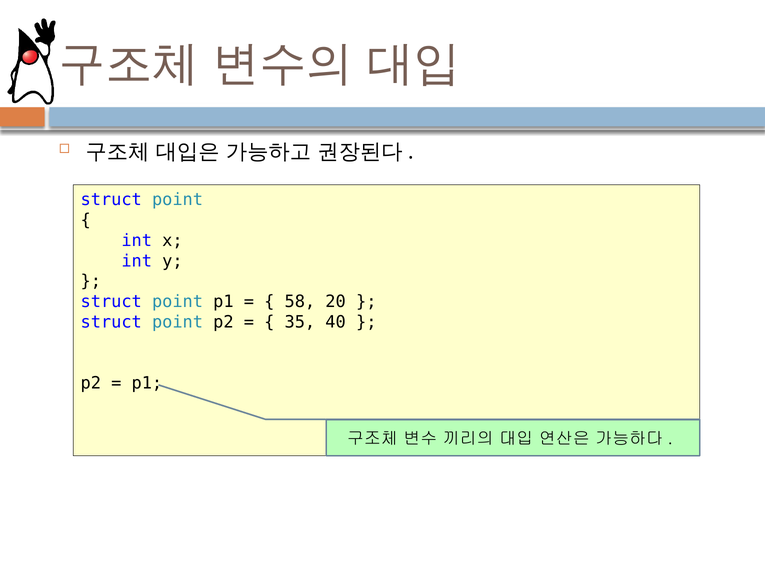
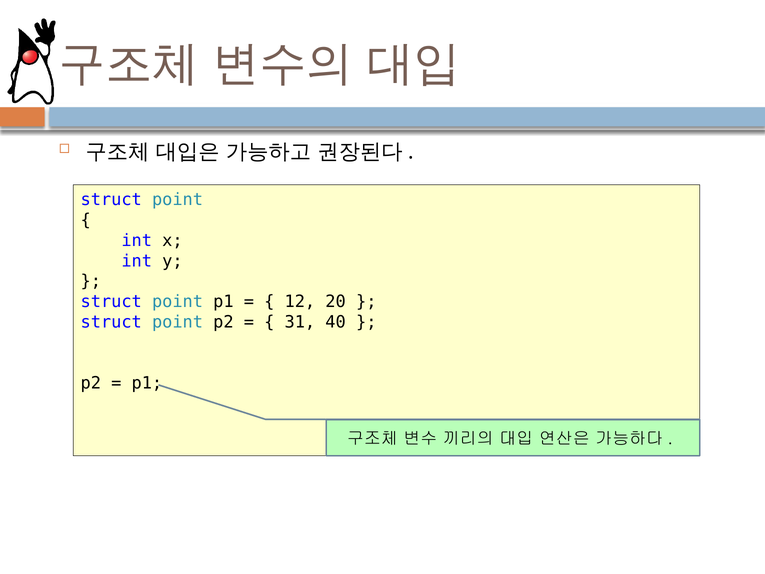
58: 58 -> 12
35: 35 -> 31
